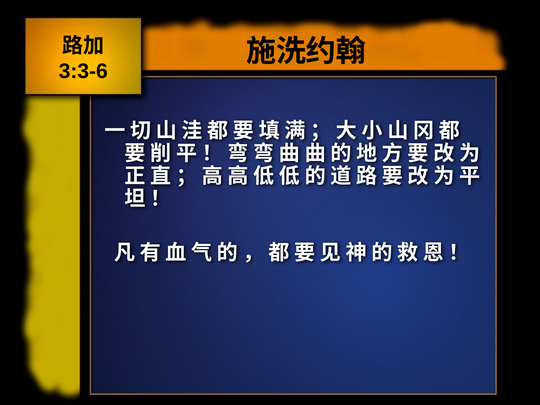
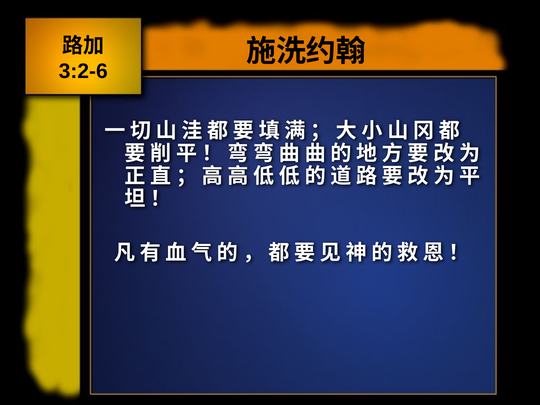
3:3-6: 3:3-6 -> 3:2-6
